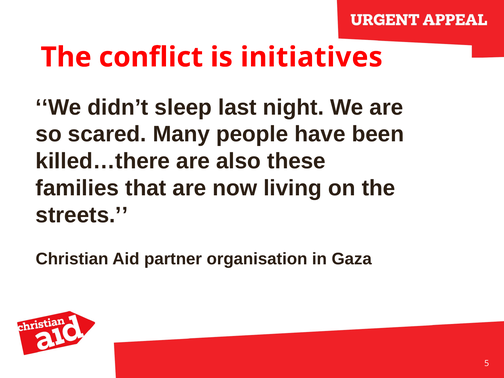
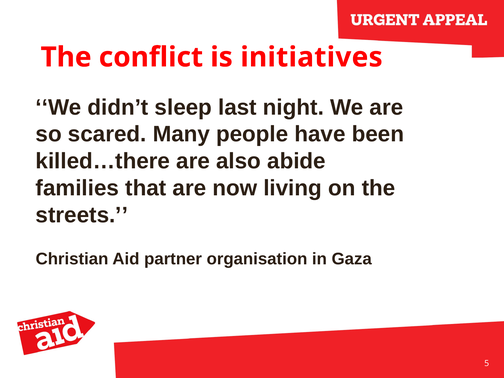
these: these -> abide
